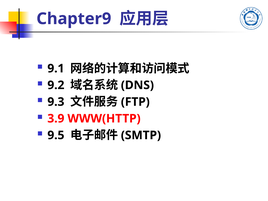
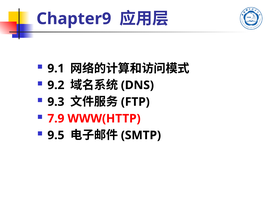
3.9: 3.9 -> 7.9
